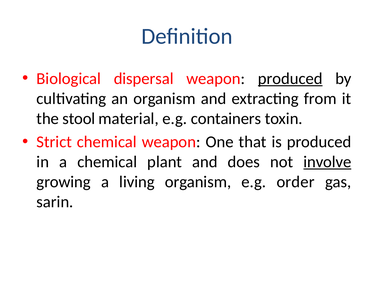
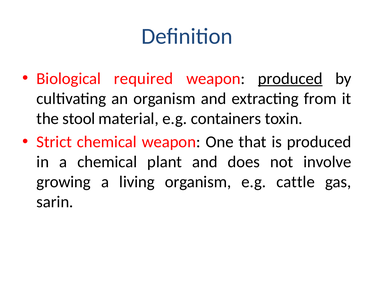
dispersal: dispersal -> required
involve underline: present -> none
order: order -> cattle
